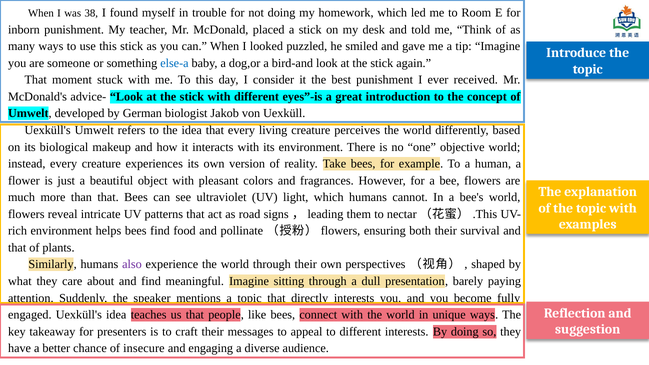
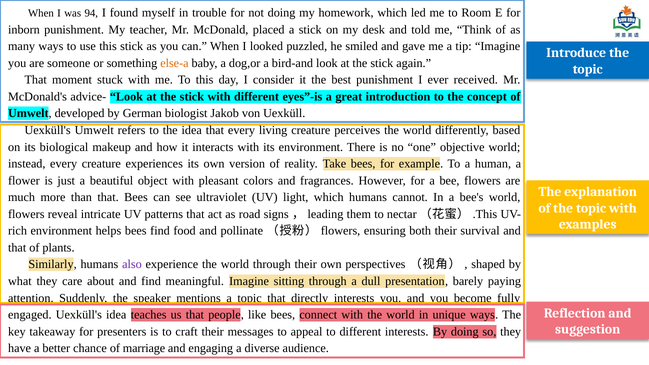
38: 38 -> 94
else-a colour: blue -> orange
insecure: insecure -> marriage
